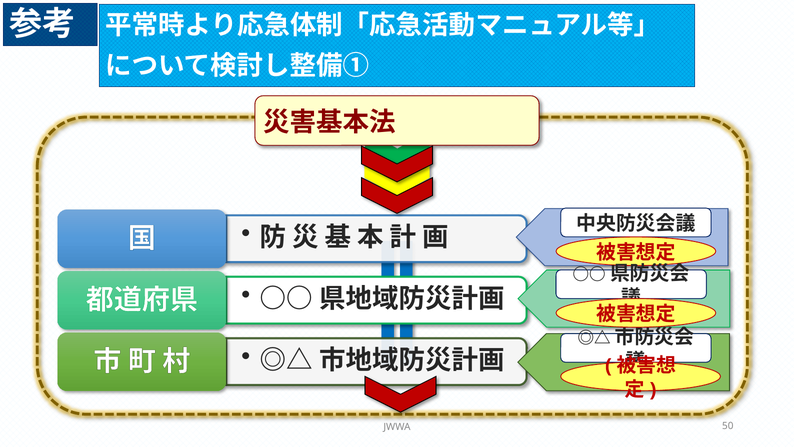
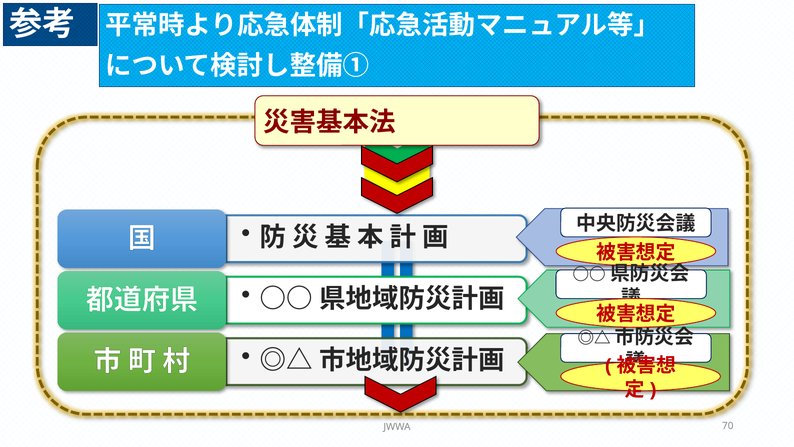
50: 50 -> 70
